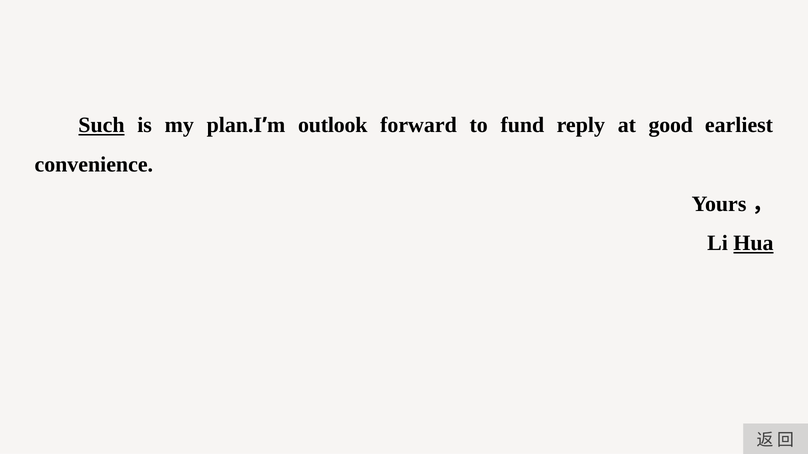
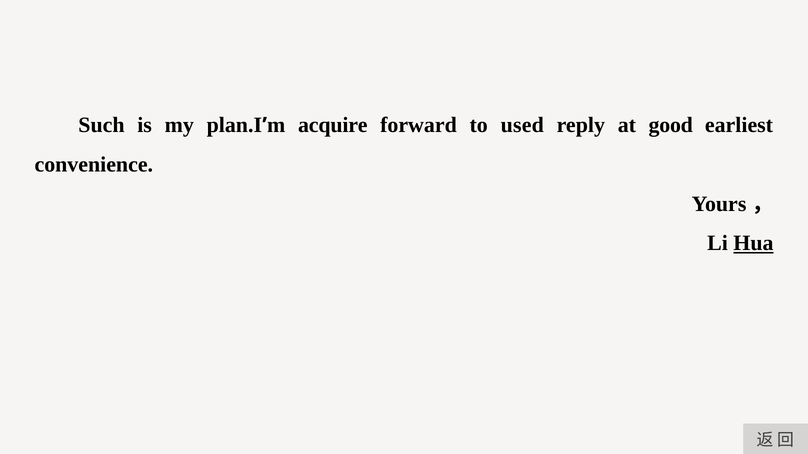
Such underline: present -> none
outlook: outlook -> acquire
fund: fund -> used
